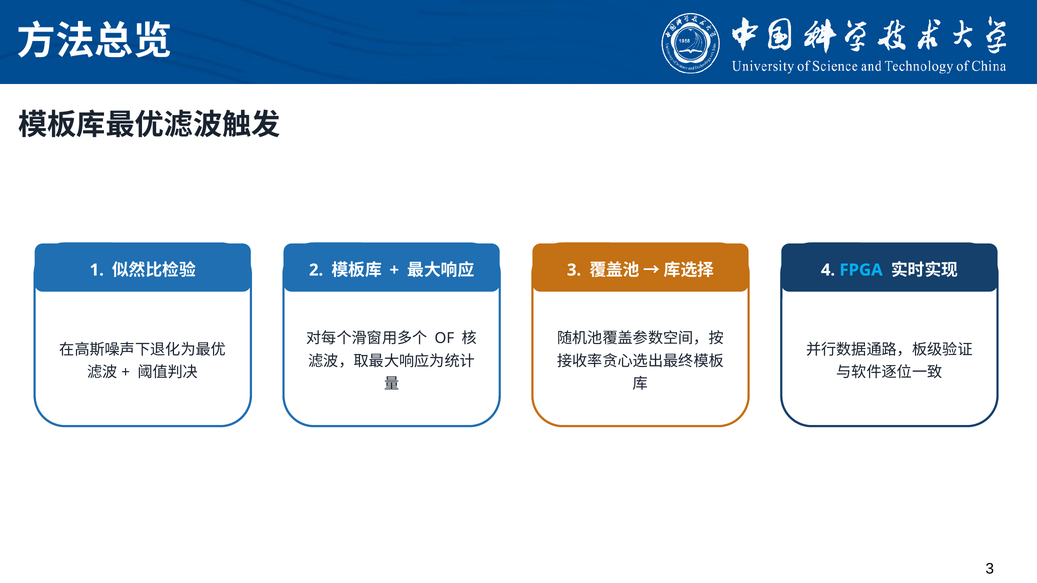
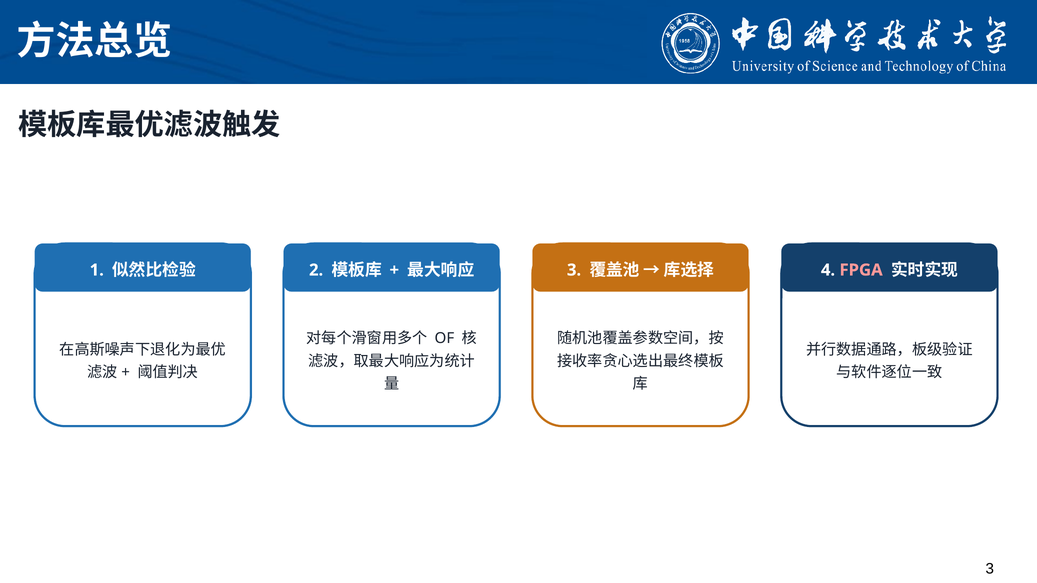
FPGA colour: light blue -> pink
